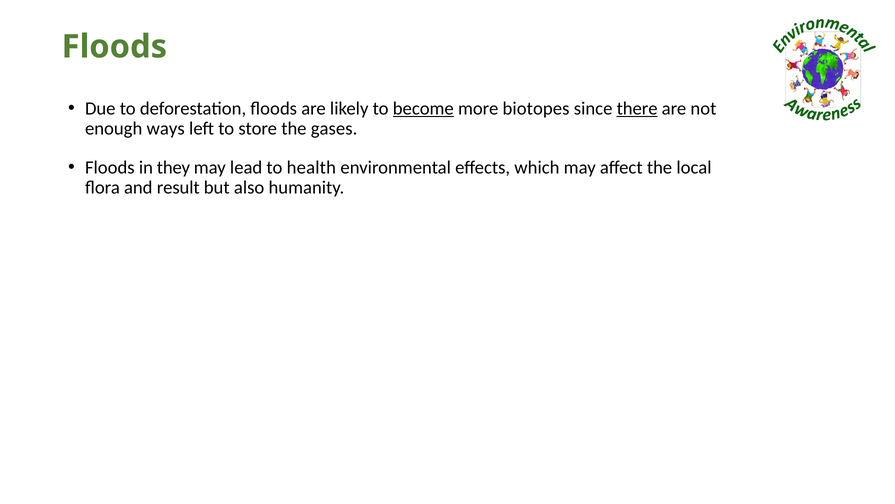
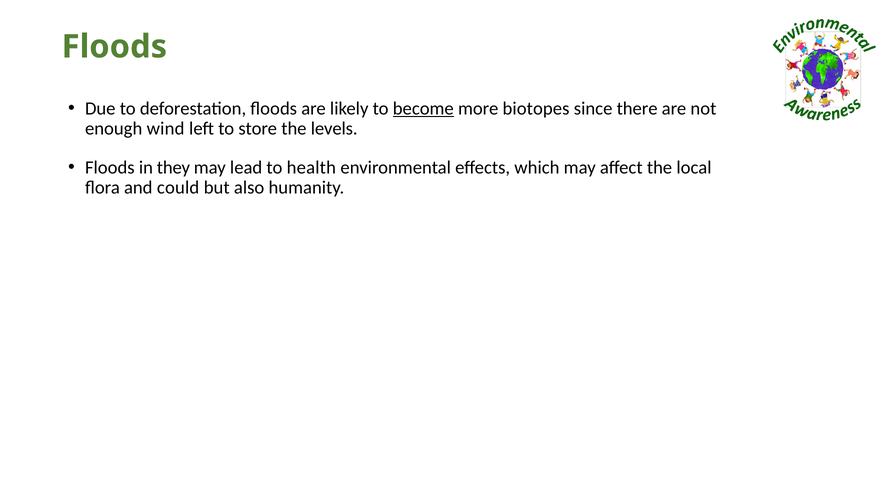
there underline: present -> none
ways: ways -> wind
gases: gases -> levels
result: result -> could
